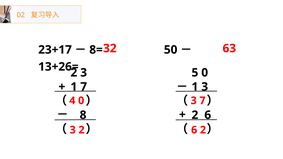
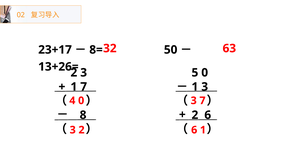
6 2: 2 -> 1
